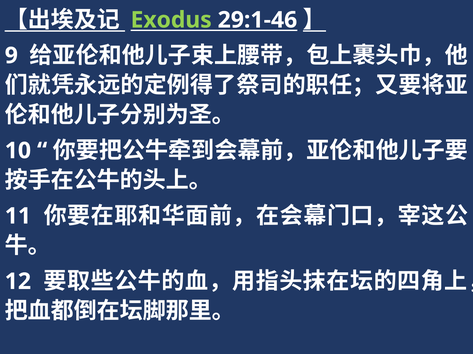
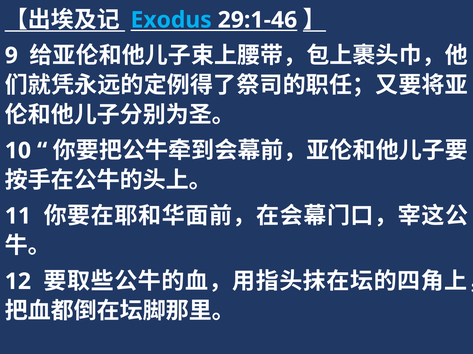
Exodus colour: light green -> light blue
